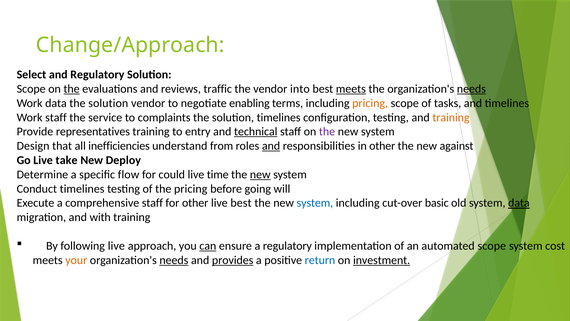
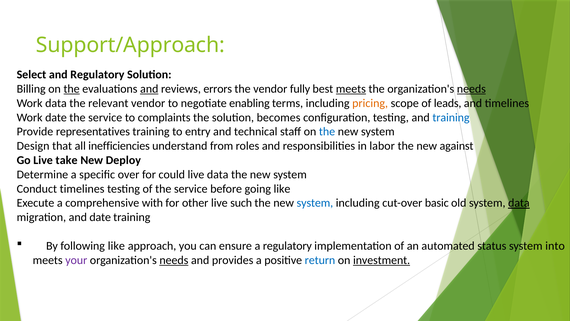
Change/Approach: Change/Approach -> Support/Approach
Scope at (31, 89): Scope -> Billing
and at (149, 89) underline: none -> present
traffic: traffic -> errors
into: into -> fully
solution at (108, 103): solution -> relevant
tasks: tasks -> leads
Work staff: staff -> date
solution timelines: timelines -> becomes
training at (451, 117) colour: orange -> blue
technical underline: present -> none
the at (327, 132) colour: purple -> blue
and at (271, 146) underline: present -> none
in other: other -> labor
flow: flow -> over
live time: time -> data
new at (260, 174) underline: present -> none
of the pricing: pricing -> service
going will: will -> like
comprehensive staff: staff -> with
live best: best -> such
and with: with -> date
following live: live -> like
can underline: present -> none
automated scope: scope -> status
cost: cost -> into
your colour: orange -> purple
provides underline: present -> none
